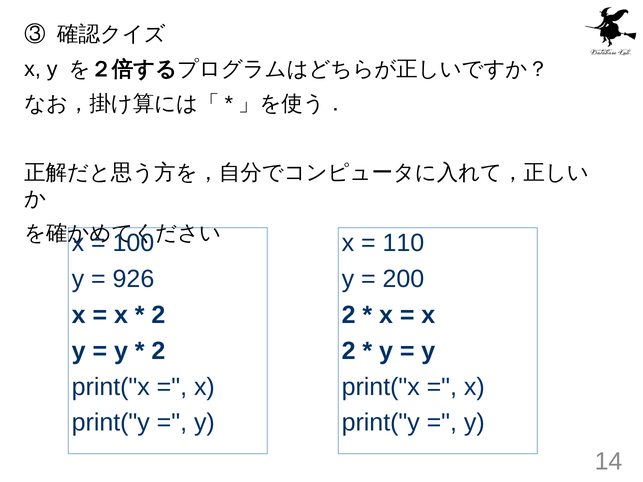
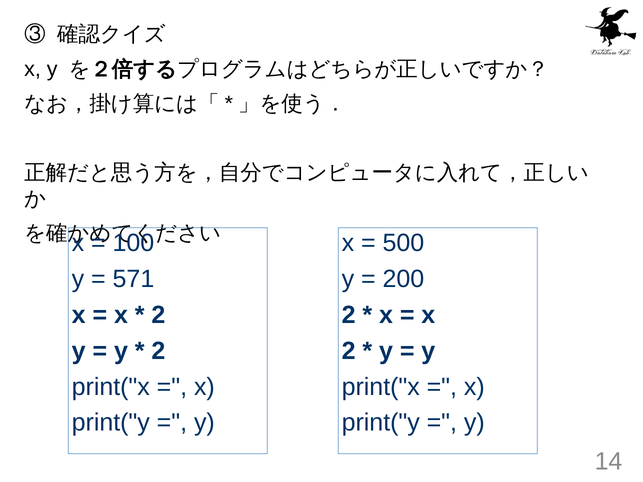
110: 110 -> 500
926: 926 -> 571
